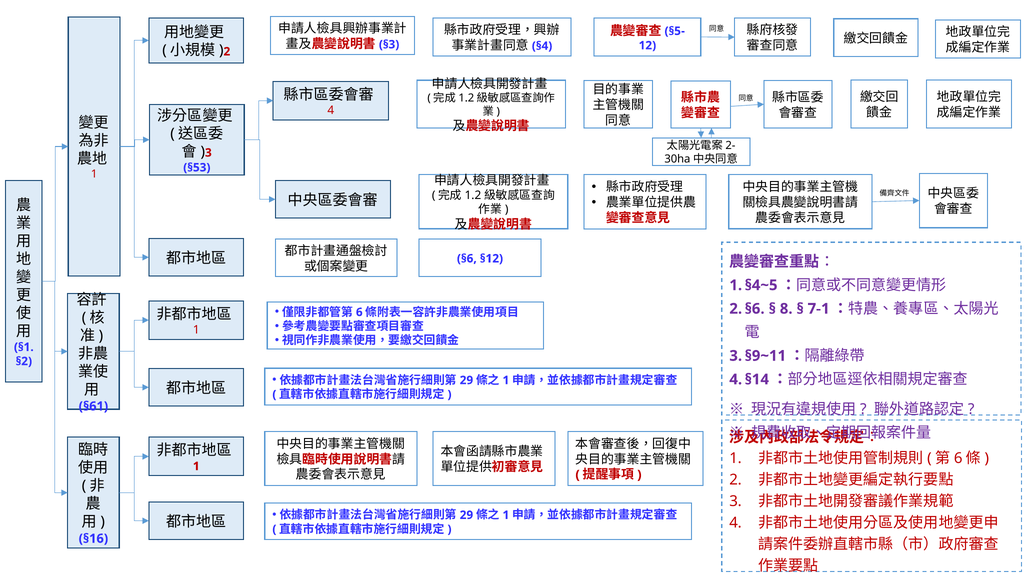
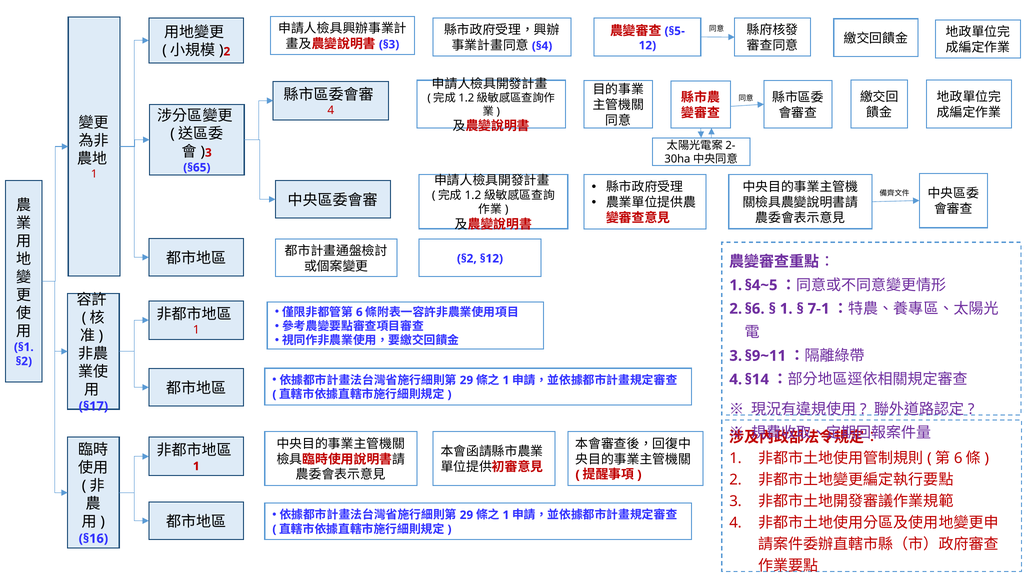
§53: §53 -> §65
§6 at (467, 259): §6 -> §2
8 at (786, 309): 8 -> 1
§61: §61 -> §17
